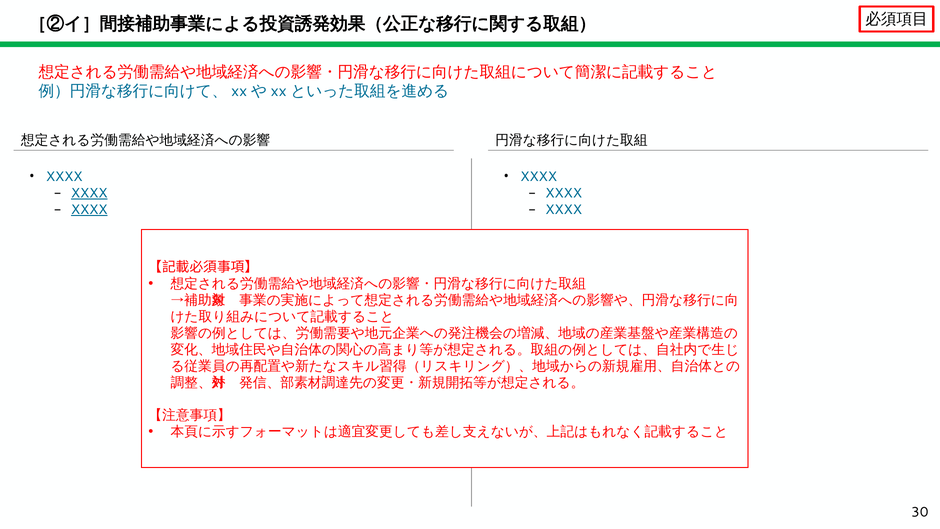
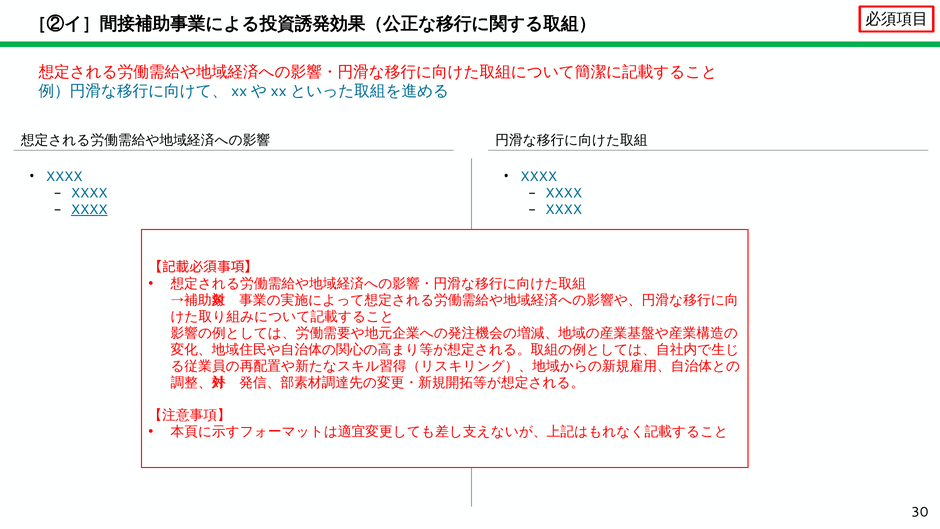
XXXX at (89, 193) underline: present -> none
